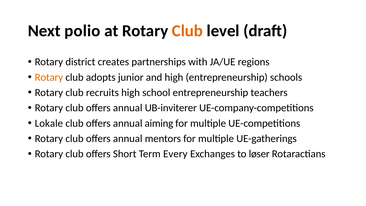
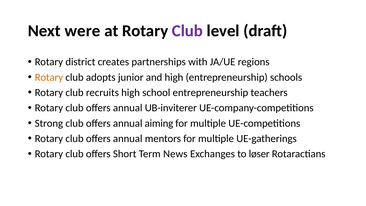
polio: polio -> were
Club at (187, 31) colour: orange -> purple
Lokale: Lokale -> Strong
Every: Every -> News
